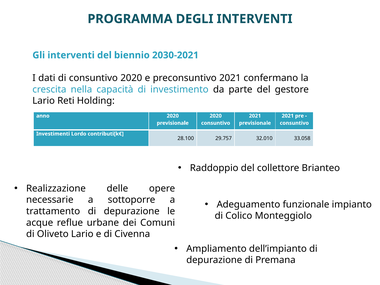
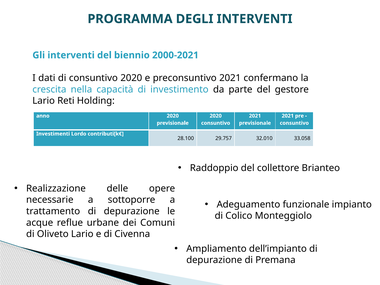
2030-2021: 2030-2021 -> 2000-2021
